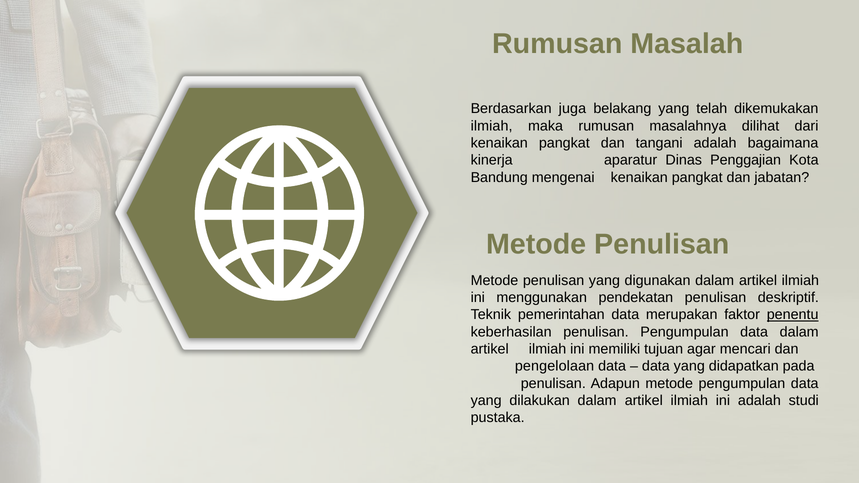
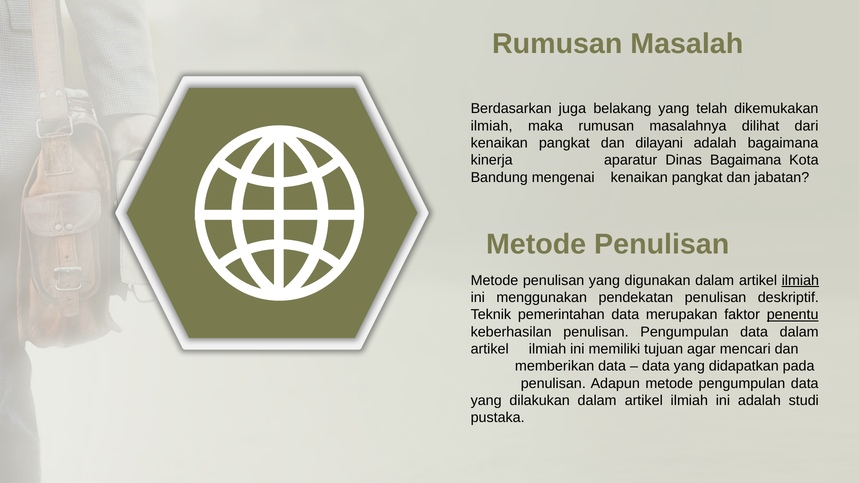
tangani: tangani -> dilayani
Dinas Penggajian: Penggajian -> Bagaimana
ilmiah at (800, 281) underline: none -> present
pengelolaan: pengelolaan -> memberikan
